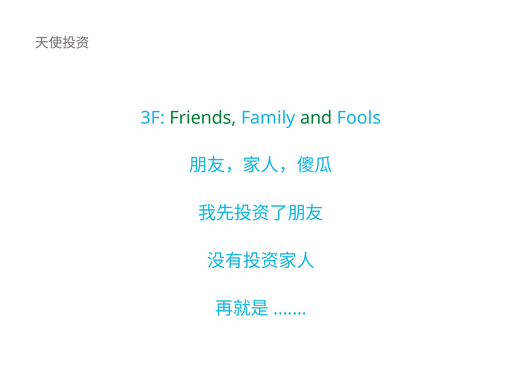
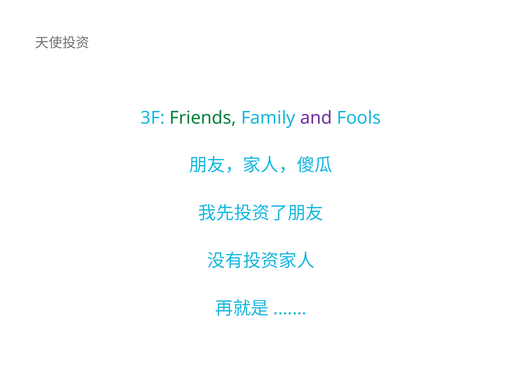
and colour: green -> purple
